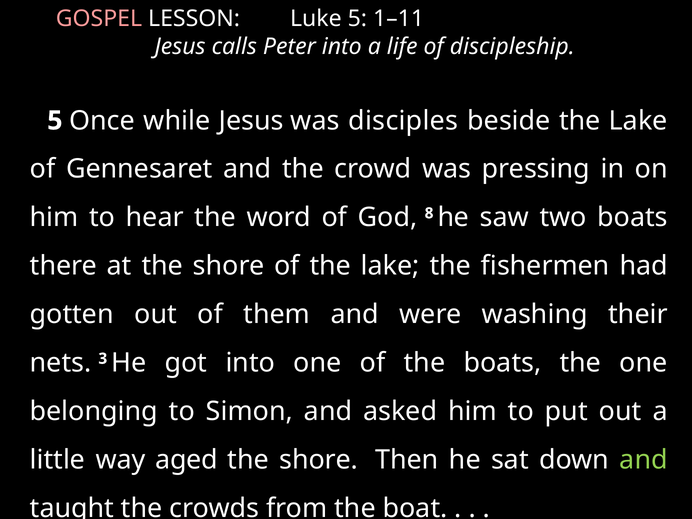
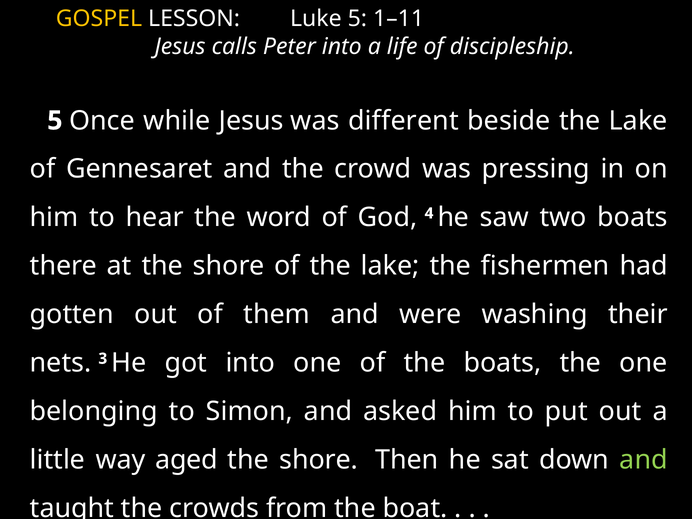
GOSPEL colour: pink -> yellow
disciples: disciples -> different
8: 8 -> 4
